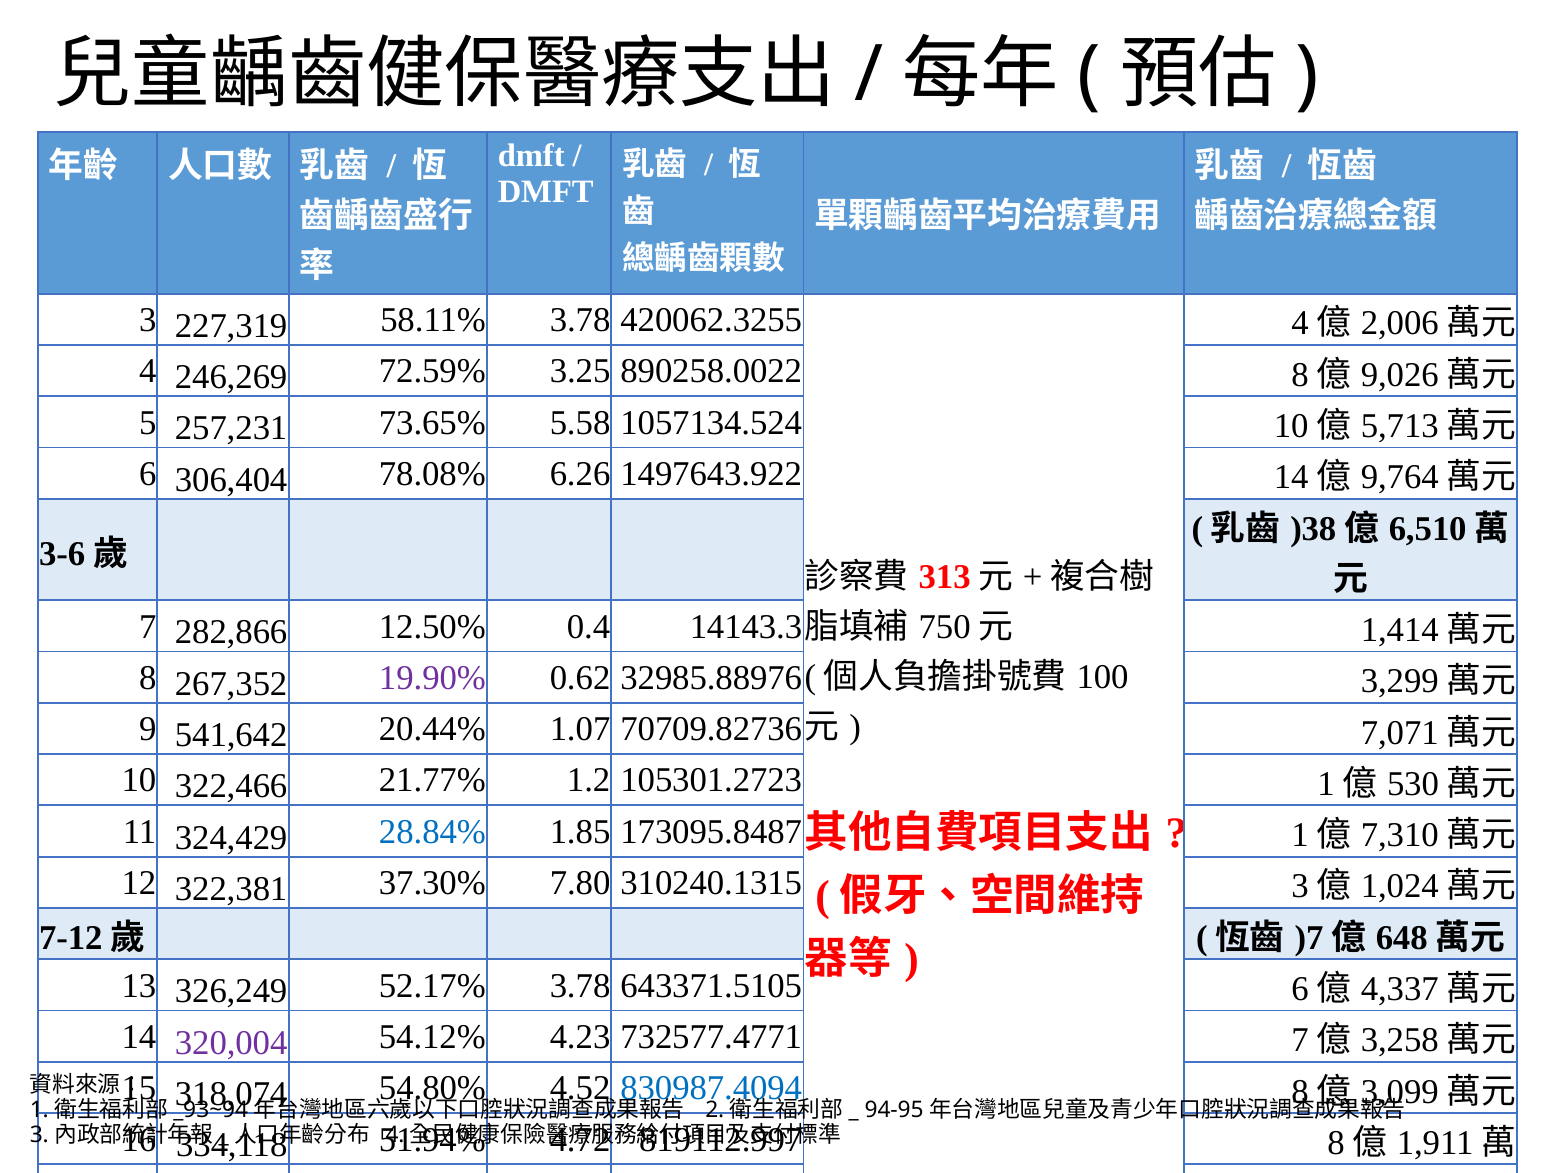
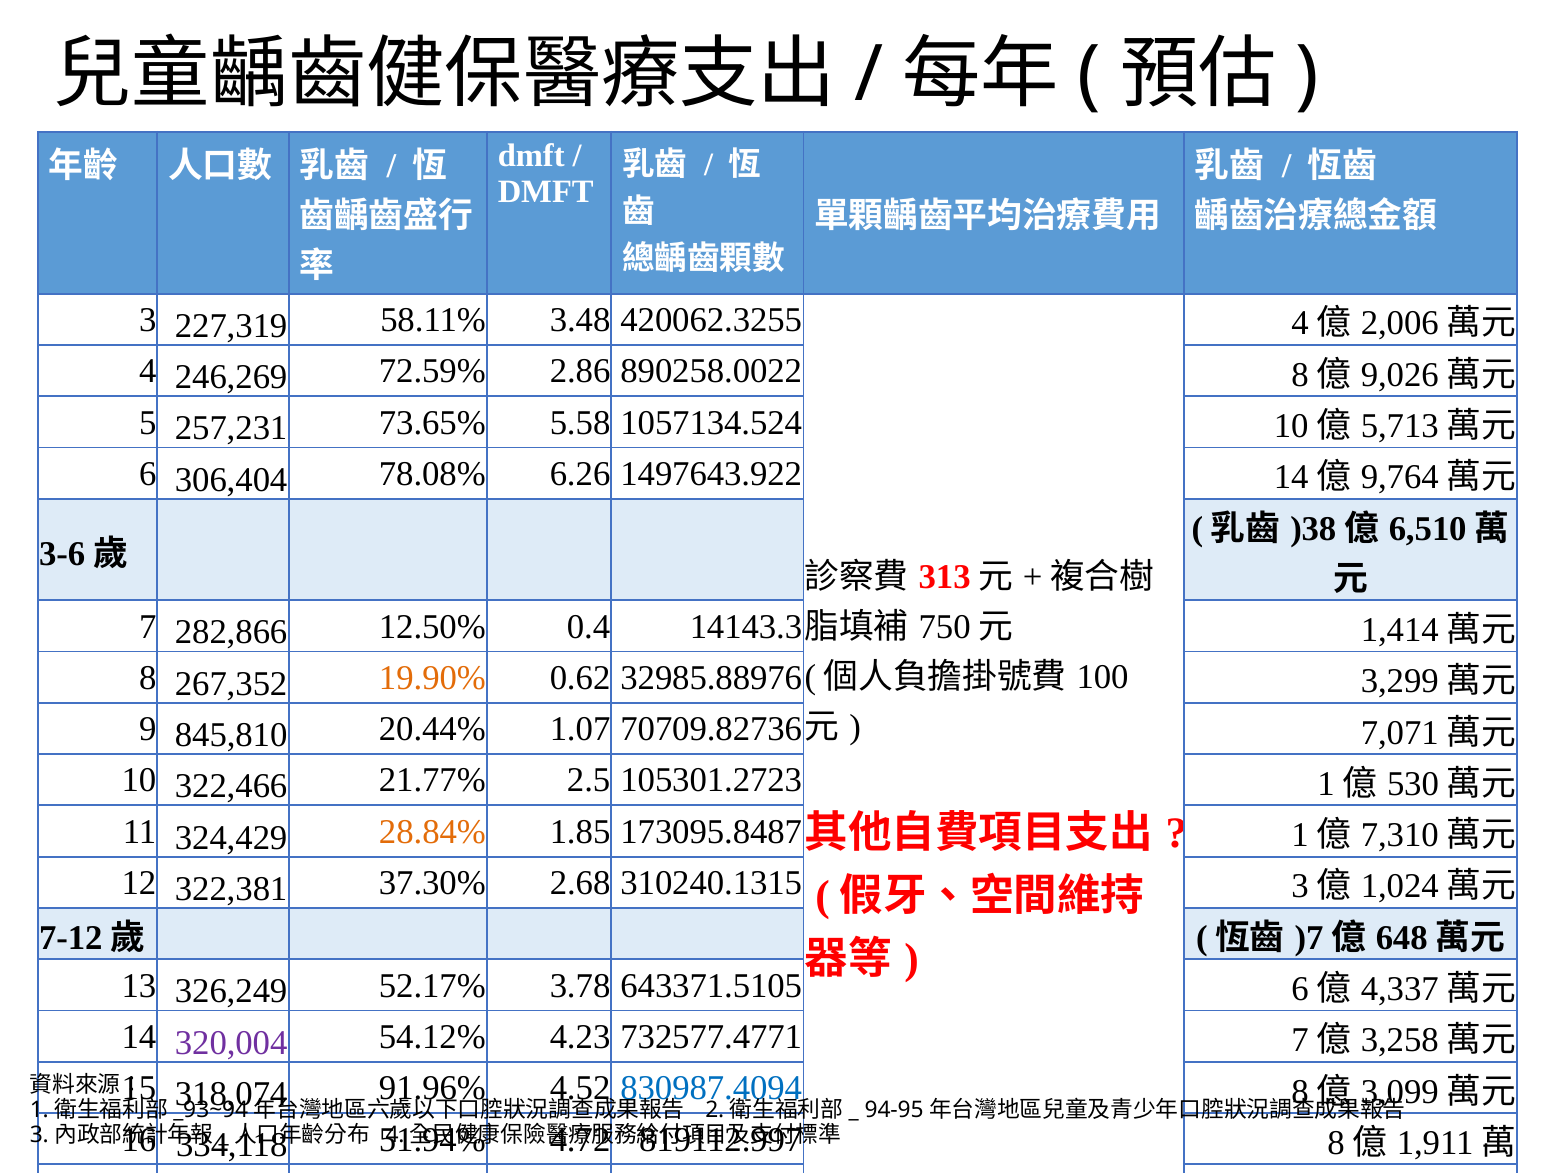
58.11% 3.78: 3.78 -> 3.48
3.25: 3.25 -> 2.86
19.90% colour: purple -> orange
541,642: 541,642 -> 845,810
1.2: 1.2 -> 2.5
28.84% colour: blue -> orange
7.80: 7.80 -> 2.68
54.80%: 54.80% -> 91.96%
